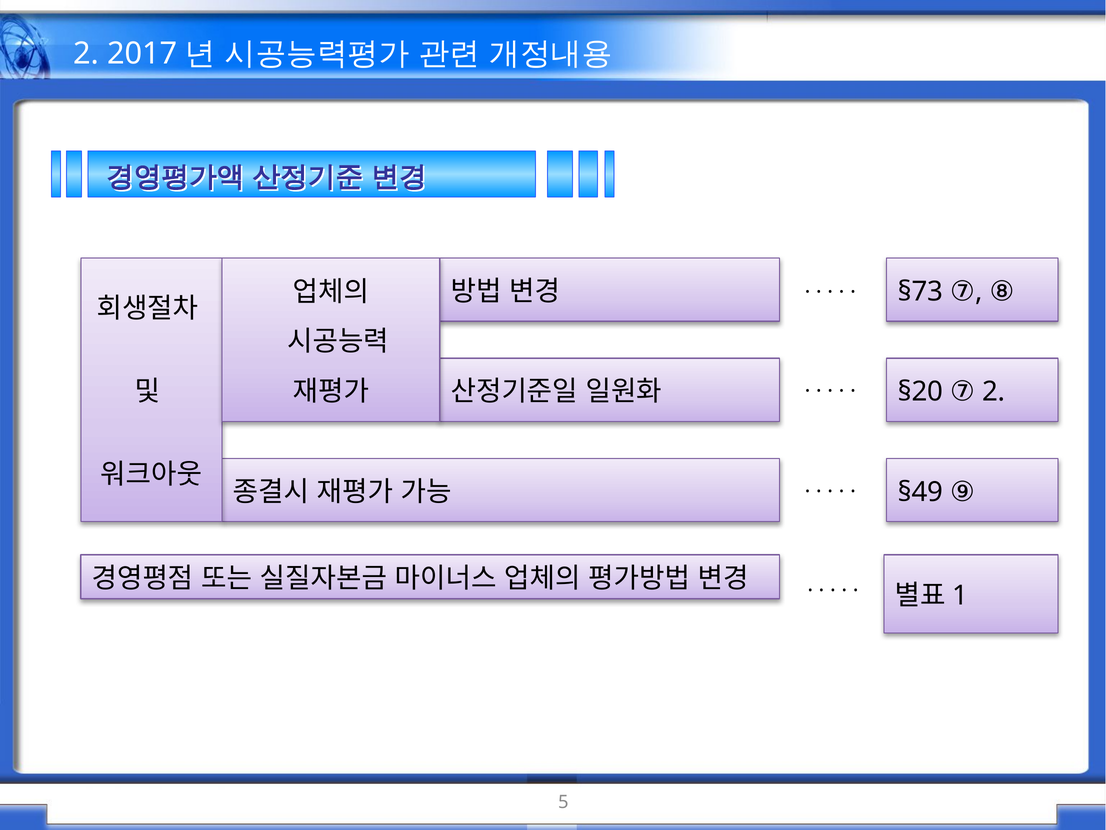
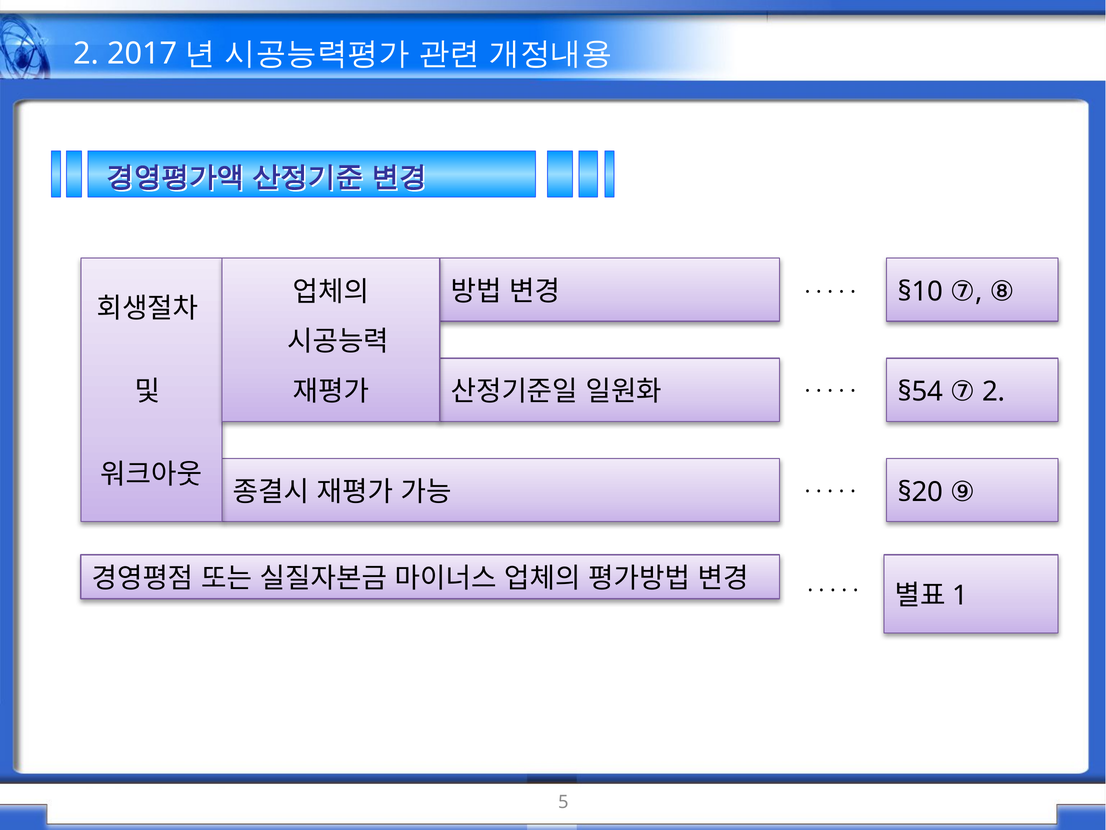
§73: §73 -> §10
§20: §20 -> §54
§49: §49 -> §20
